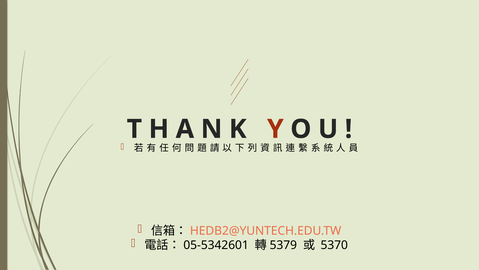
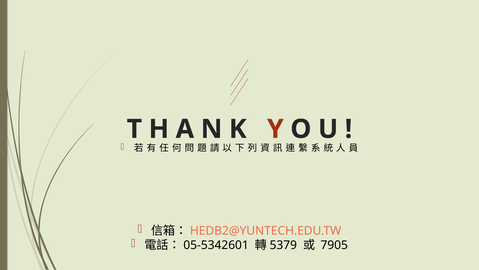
5370: 5370 -> 7905
